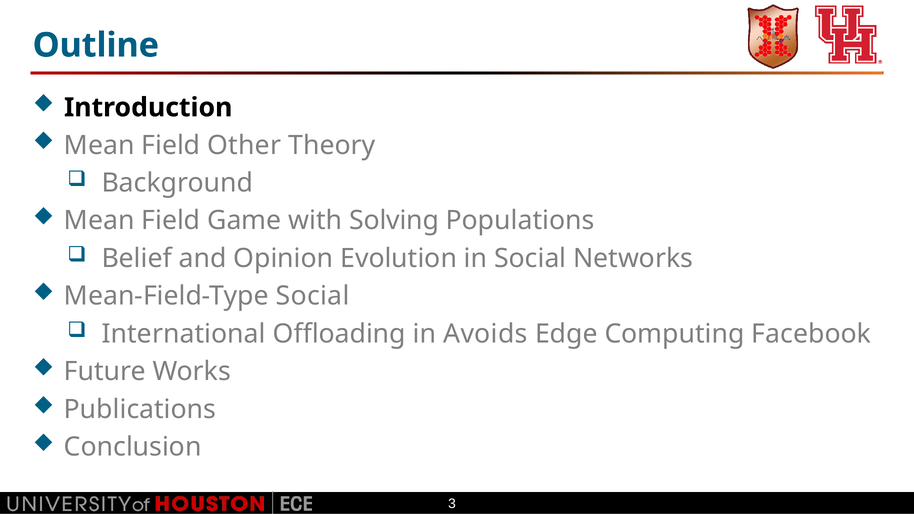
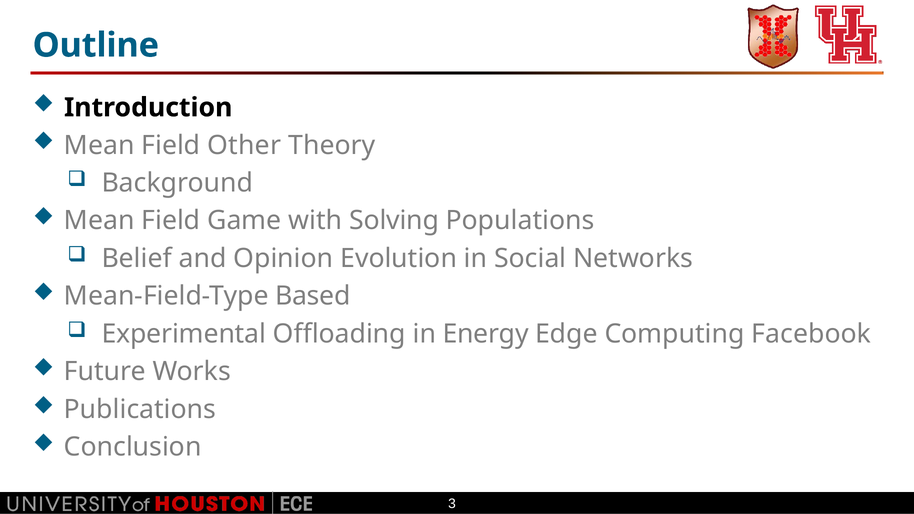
Mean-Field-Type Social: Social -> Based
International: International -> Experimental
Avoids: Avoids -> Energy
